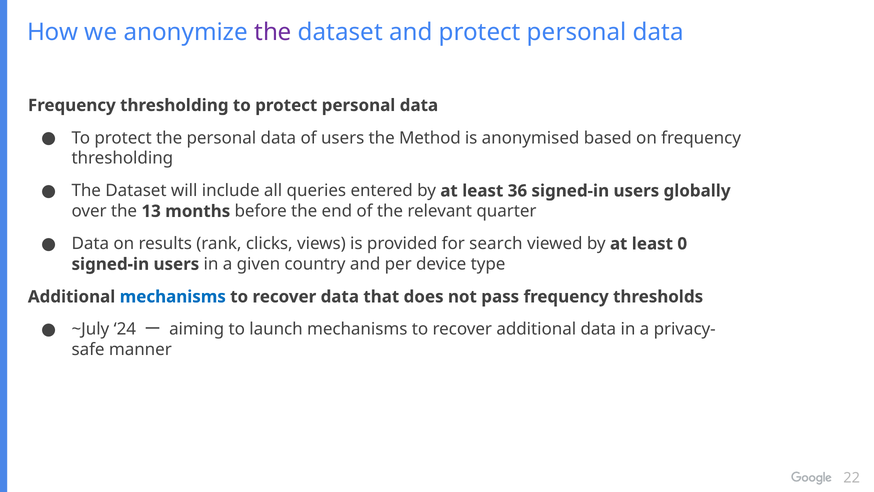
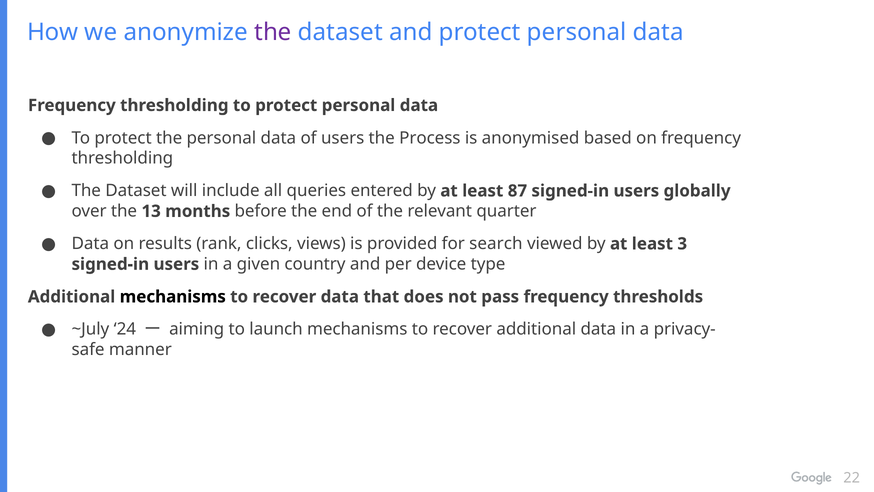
Method: Method -> Process
36: 36 -> 87
0: 0 -> 3
mechanisms at (173, 297) colour: blue -> black
